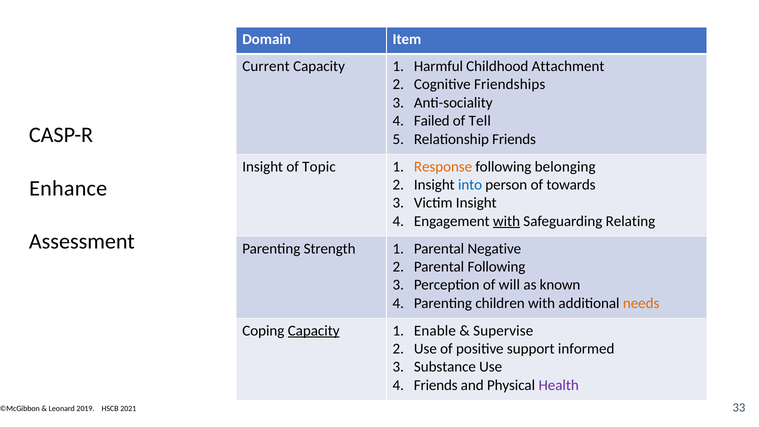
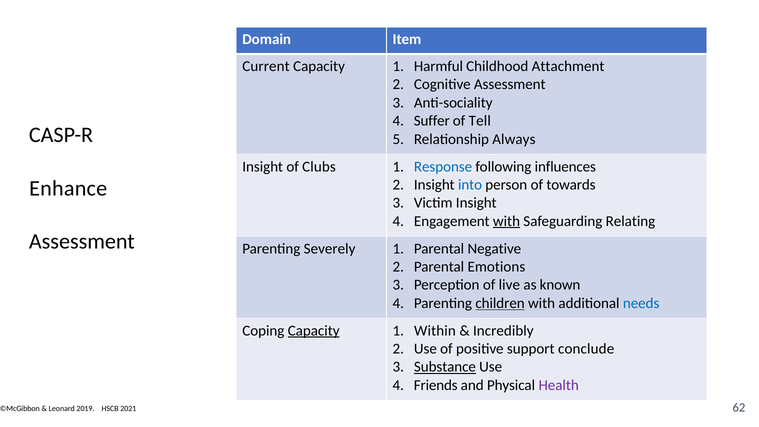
Cognitive Friendships: Friendships -> Assessment
Failed: Failed -> Suffer
Relationship Friends: Friends -> Always
Topic: Topic -> Clubs
Response colour: orange -> blue
belonging: belonging -> influences
Strength: Strength -> Severely
Parental Following: Following -> Emotions
will: will -> live
children underline: none -> present
needs colour: orange -> blue
Enable: Enable -> Within
Supervise: Supervise -> Incredibly
informed: informed -> conclude
Substance underline: none -> present
33: 33 -> 62
